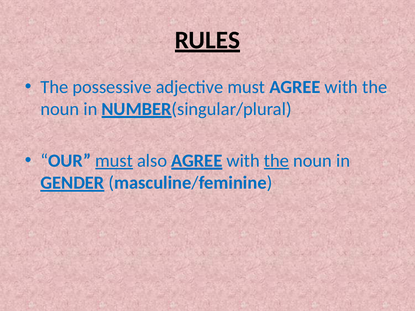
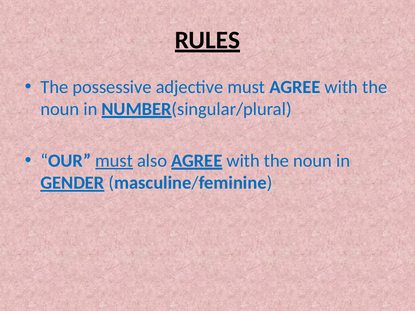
the at (277, 161) underline: present -> none
